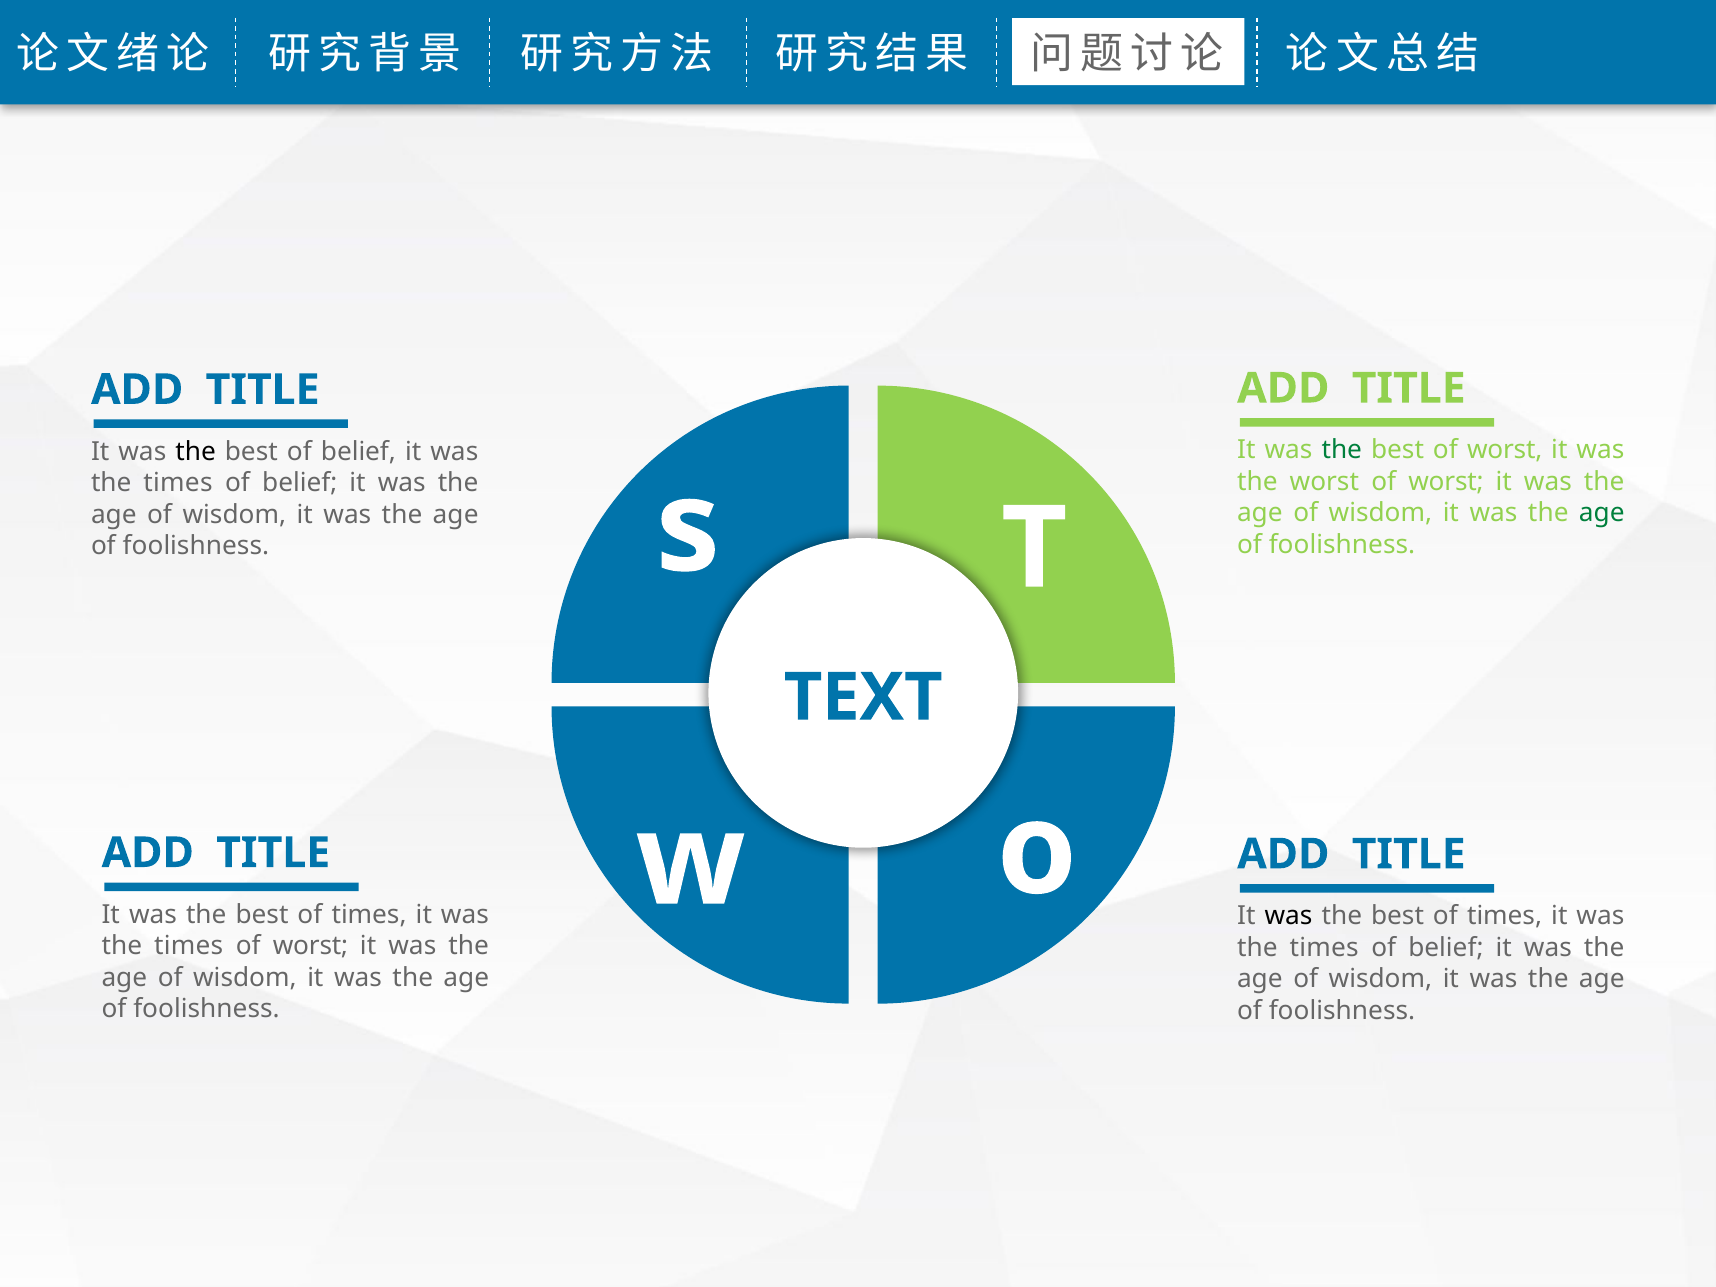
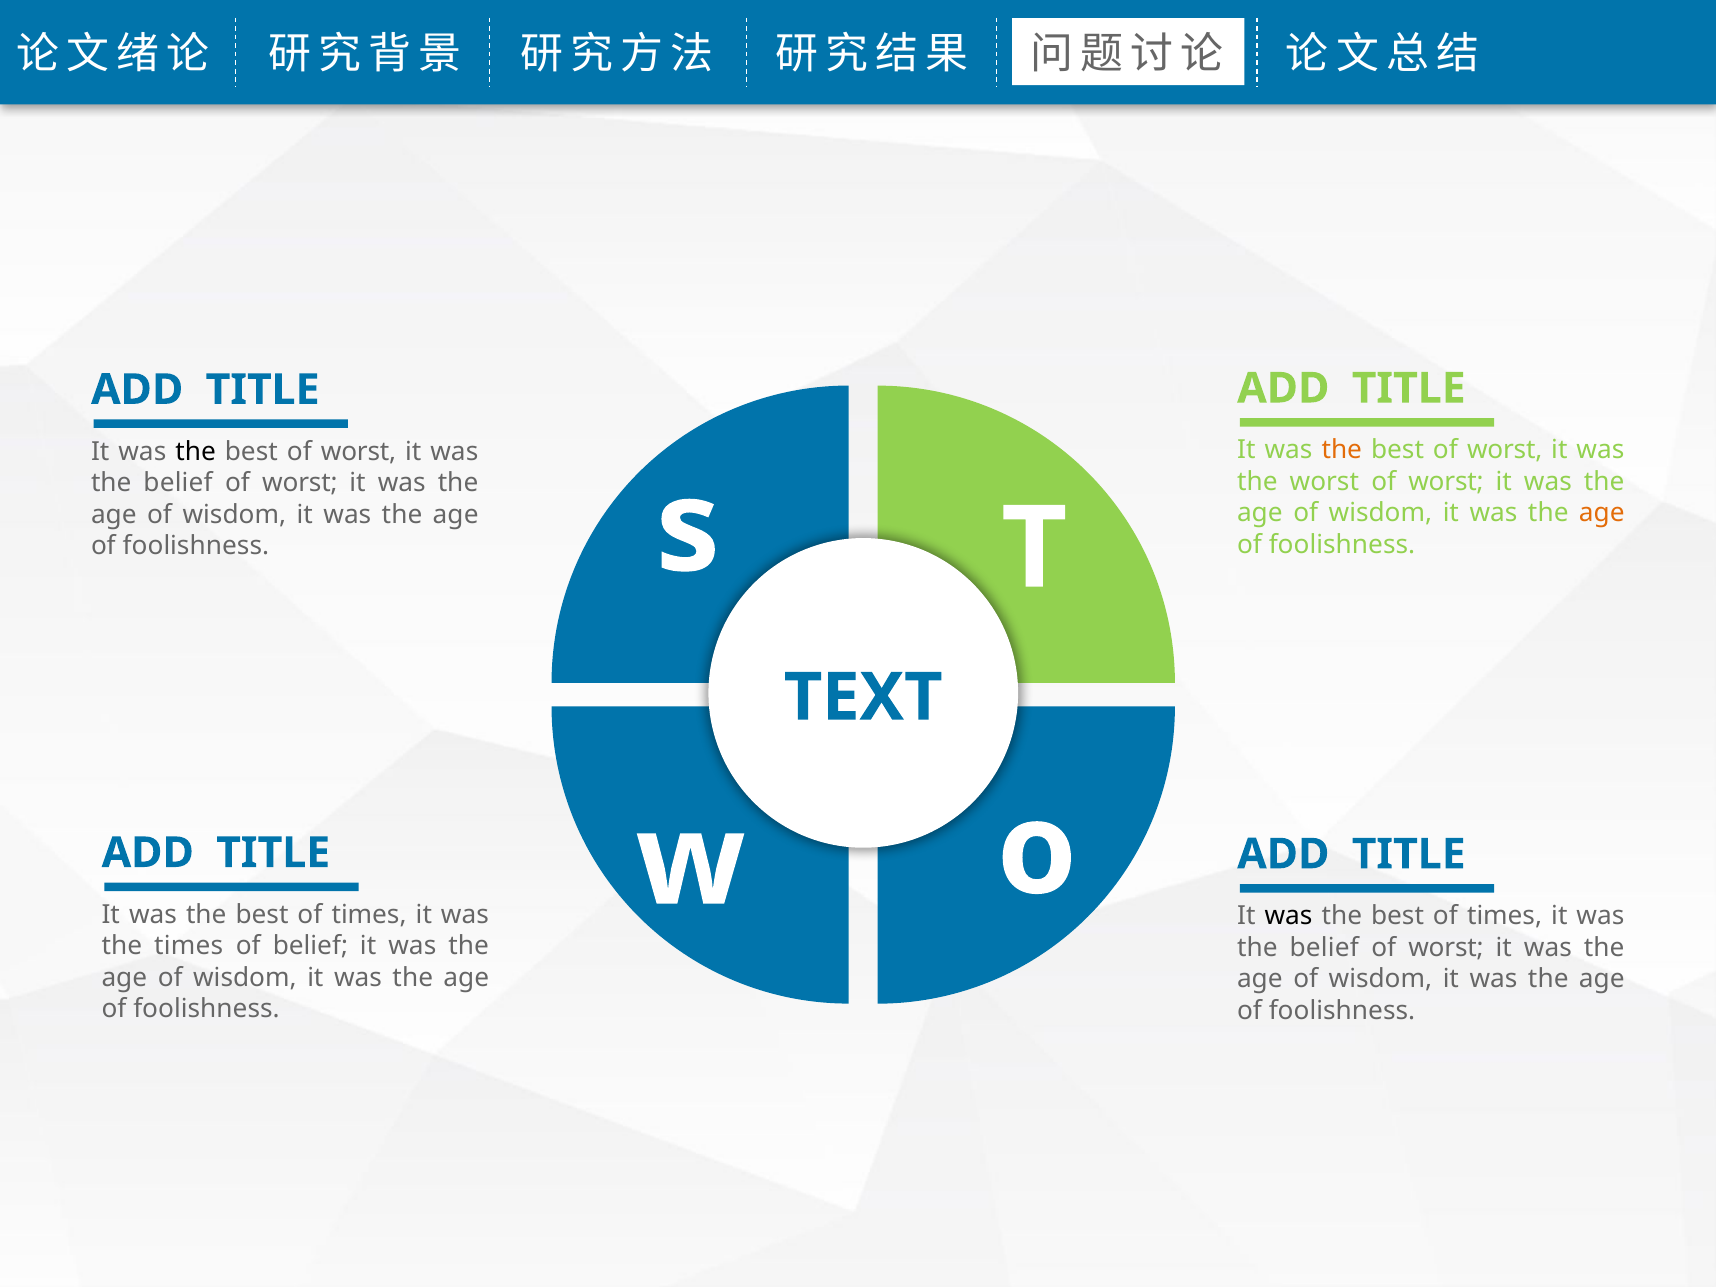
the at (1342, 450) colour: green -> orange
belief at (358, 452): belief -> worst
times at (178, 483): times -> belief
belief at (300, 483): belief -> worst
age at (1602, 513) colour: green -> orange
worst at (311, 946): worst -> belief
times at (1324, 948): times -> belief
belief at (1446, 948): belief -> worst
